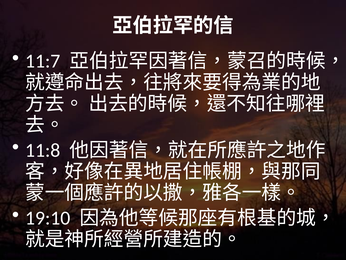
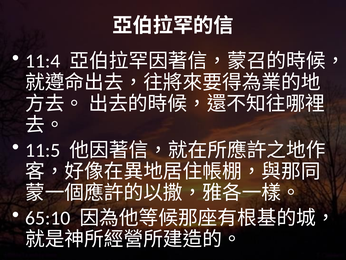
11:7: 11:7 -> 11:4
11:8: 11:8 -> 11:5
19:10: 19:10 -> 65:10
